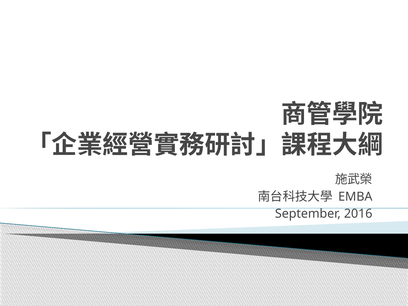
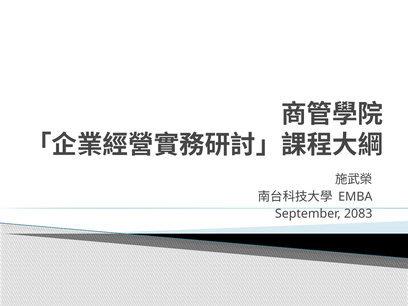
2016: 2016 -> 2083
